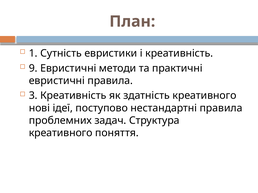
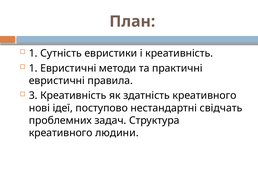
9 at (33, 68): 9 -> 1
нестандартні правила: правила -> свідчать
поняття: поняття -> людини
